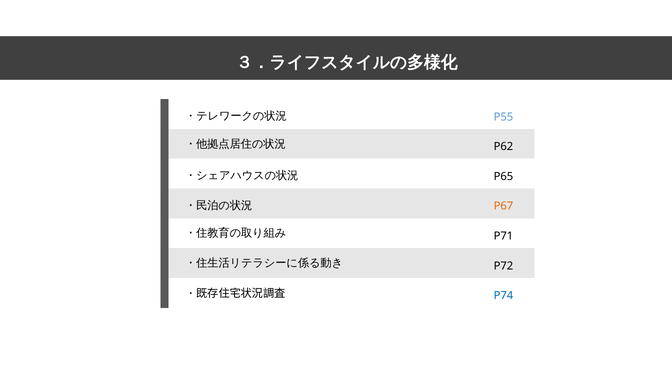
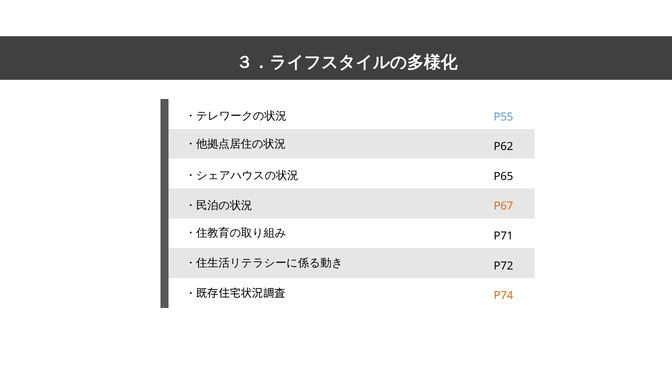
P74 colour: blue -> orange
